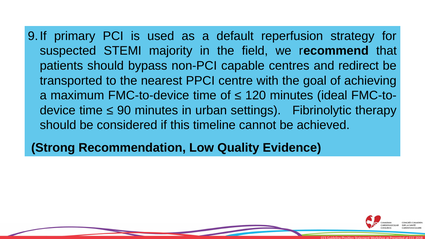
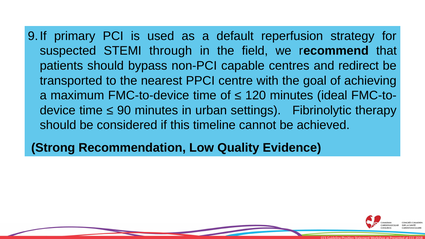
majority: majority -> through
